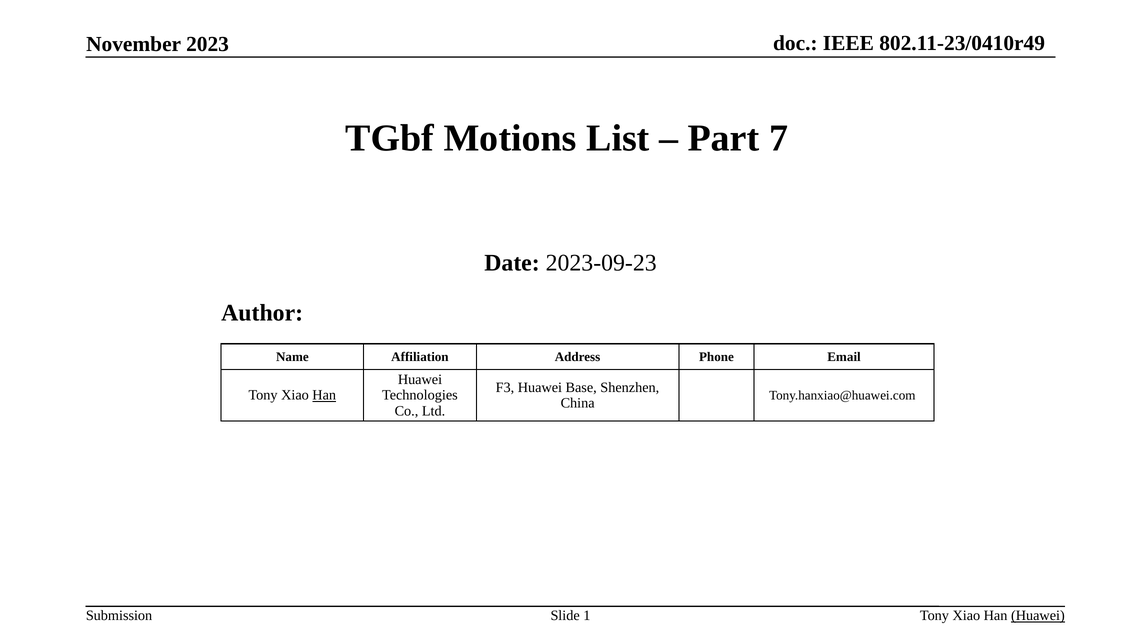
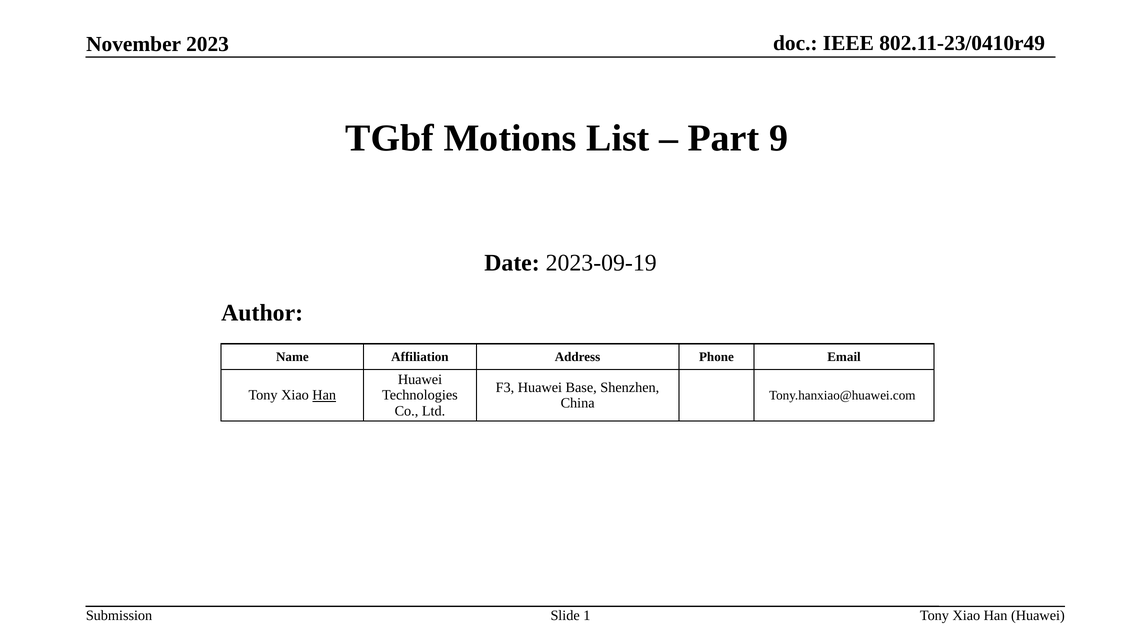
7: 7 -> 9
2023-09-23: 2023-09-23 -> 2023-09-19
Huawei at (1038, 616) underline: present -> none
